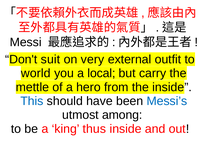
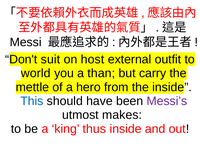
very: very -> host
local: local -> than
Messi’s colour: blue -> purple
among: among -> makes
